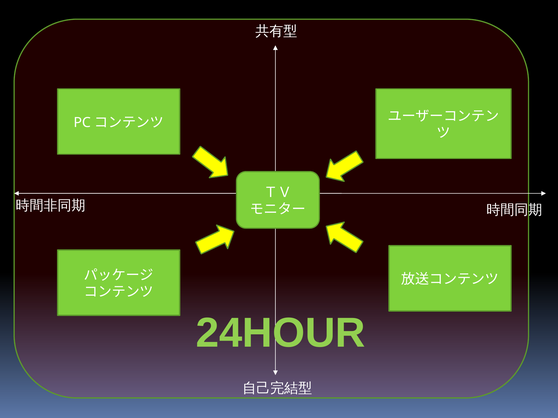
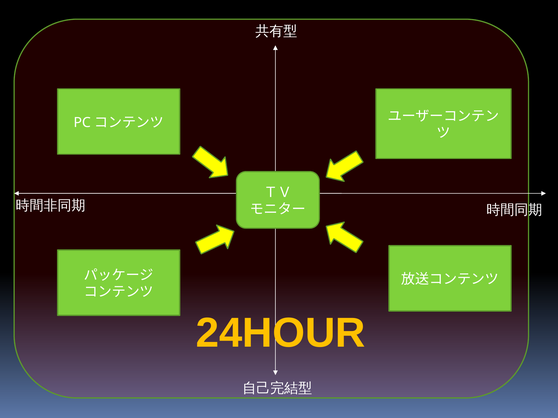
24HOUR colour: light green -> yellow
